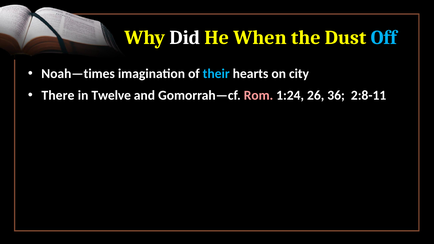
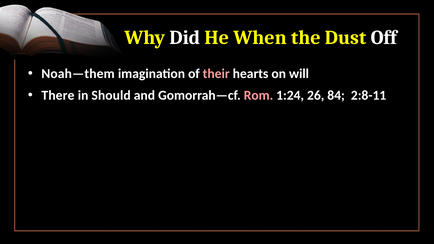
Off colour: light blue -> white
Noah—times: Noah—times -> Noah—them
their colour: light blue -> pink
city: city -> will
Twelve: Twelve -> Should
36: 36 -> 84
